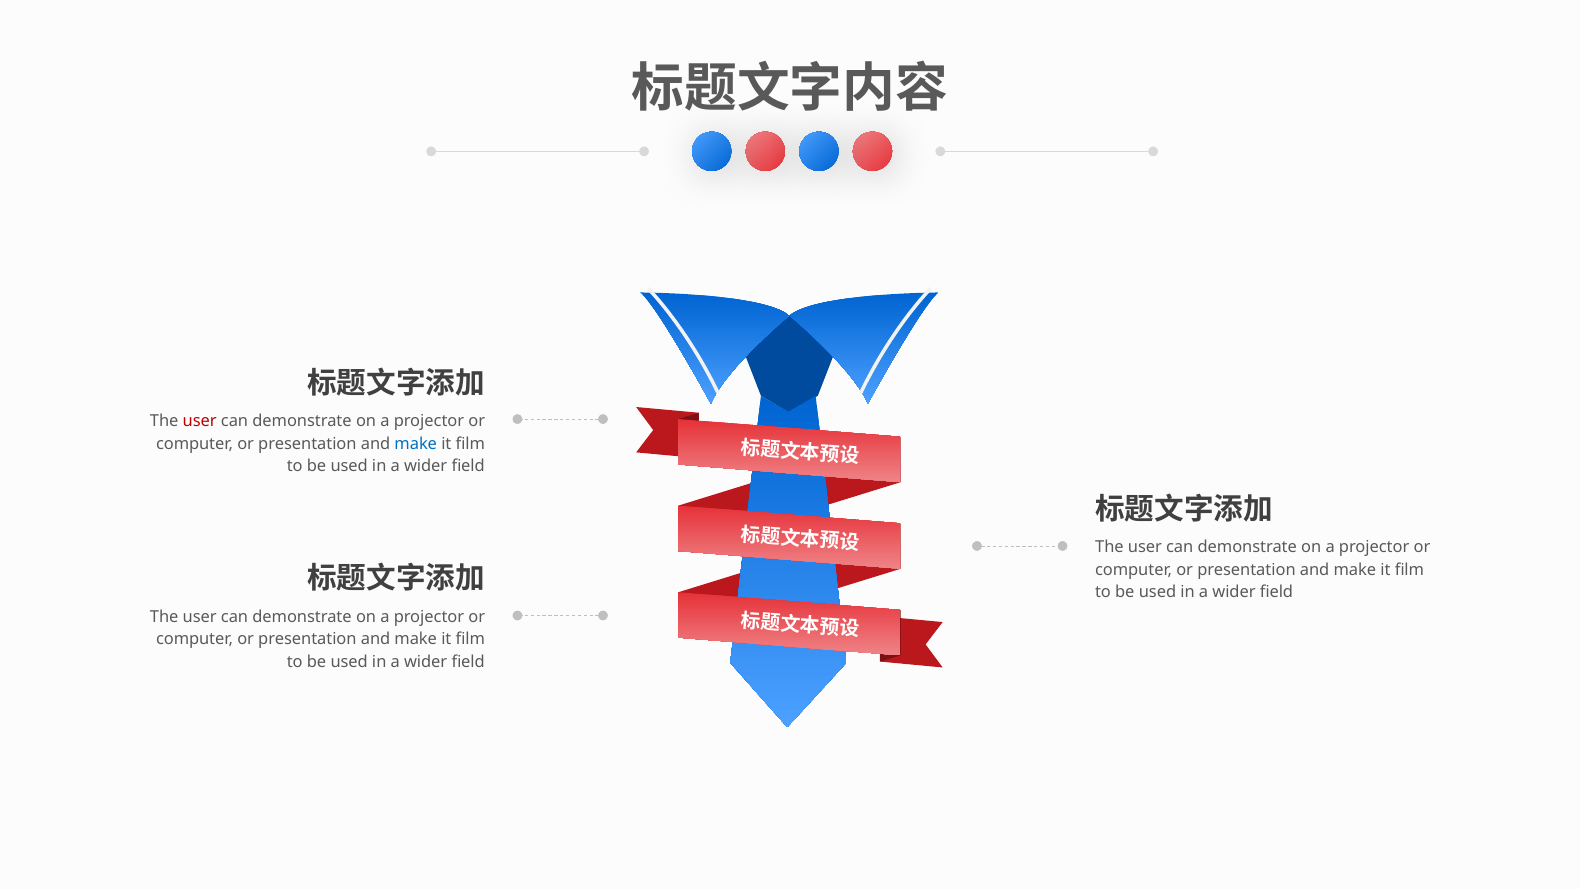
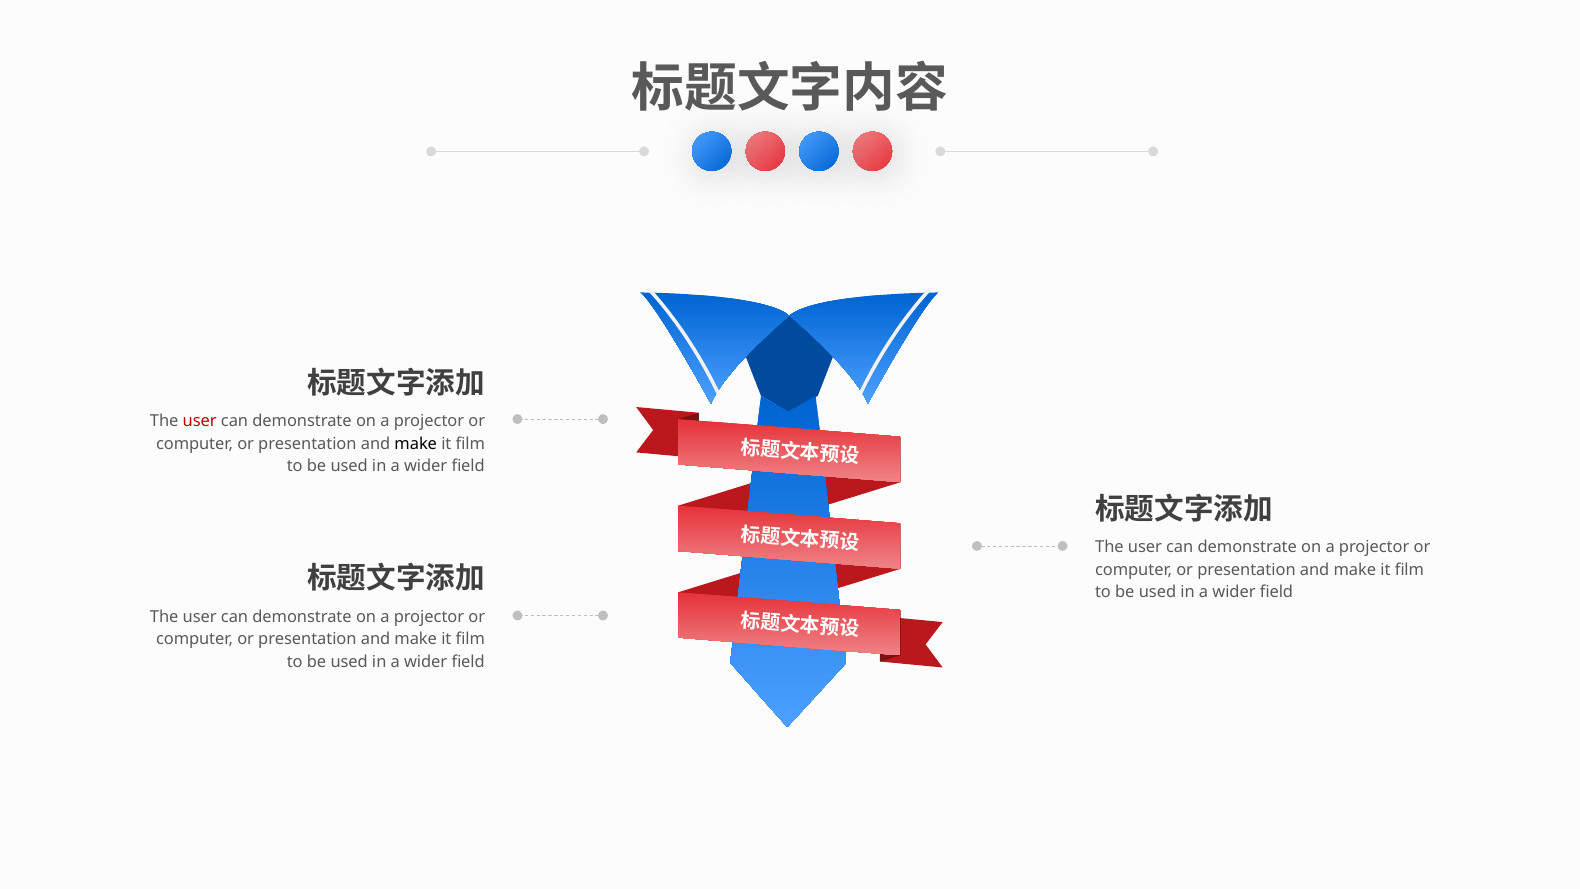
make at (416, 444) colour: blue -> black
